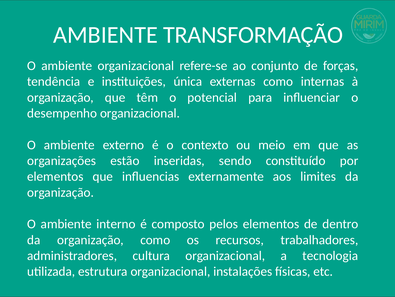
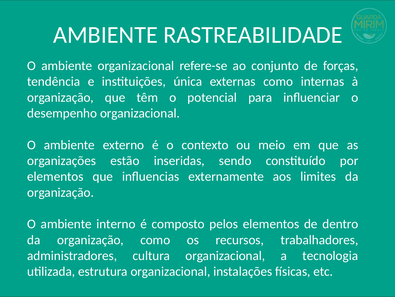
TRANSFORMAÇÃO: TRANSFORMAÇÃO -> RASTREABILIDADE
